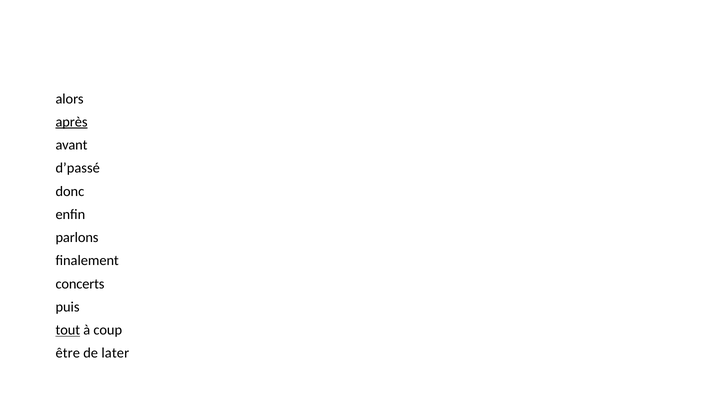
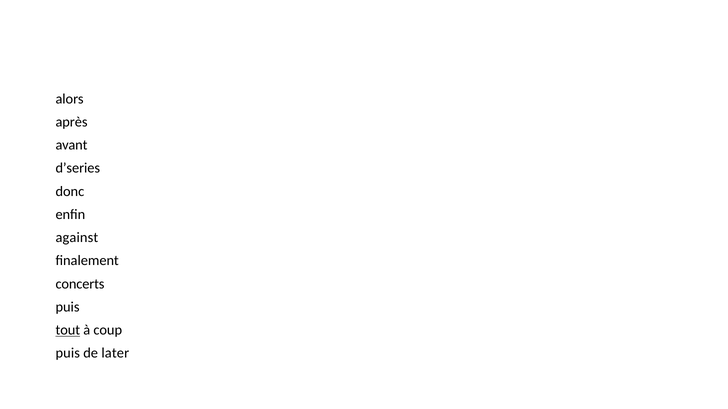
après underline: present -> none
d’passé: d’passé -> d’series
parlons: parlons -> against
être at (68, 354): être -> puis
